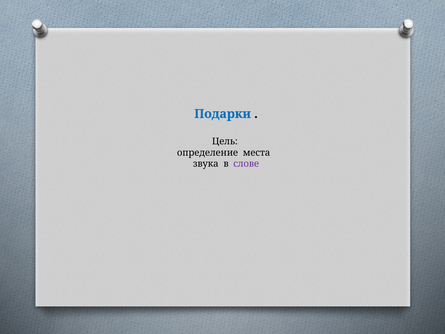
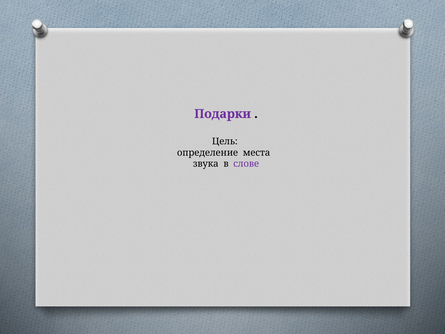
Подарки colour: blue -> purple
